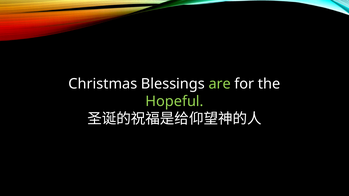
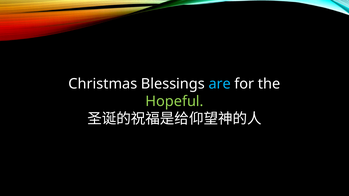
are colour: light green -> light blue
